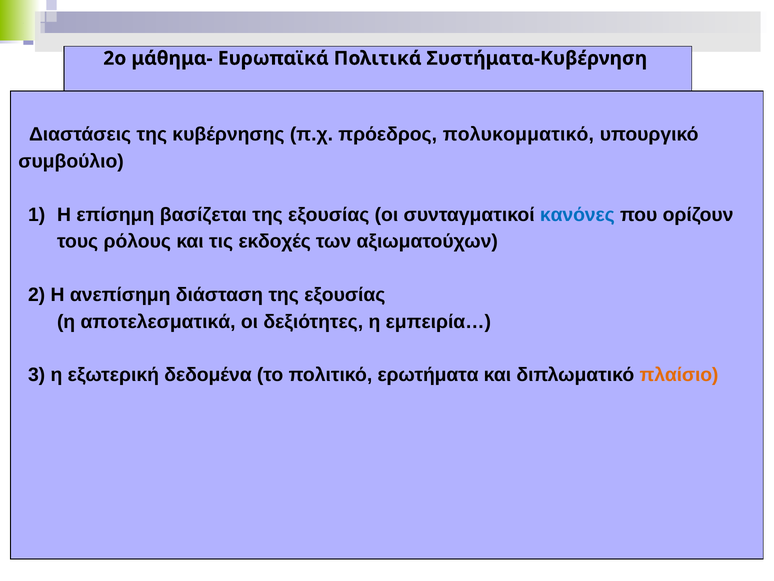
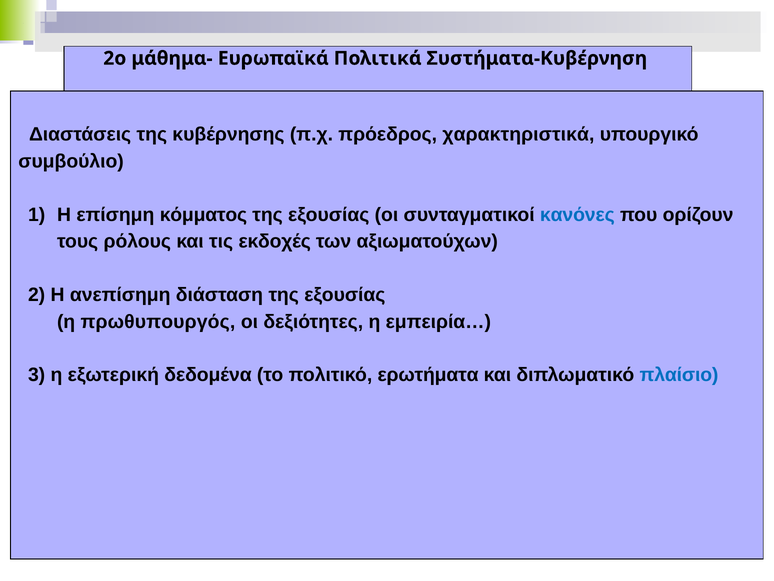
πολυκομματικό: πολυκομματικό -> χαρακτηριστικά
βασίζεται: βασίζεται -> κόμματος
αποτελεσματικά: αποτελεσματικά -> πρωθυπουργός
πλαίσιο colour: orange -> blue
